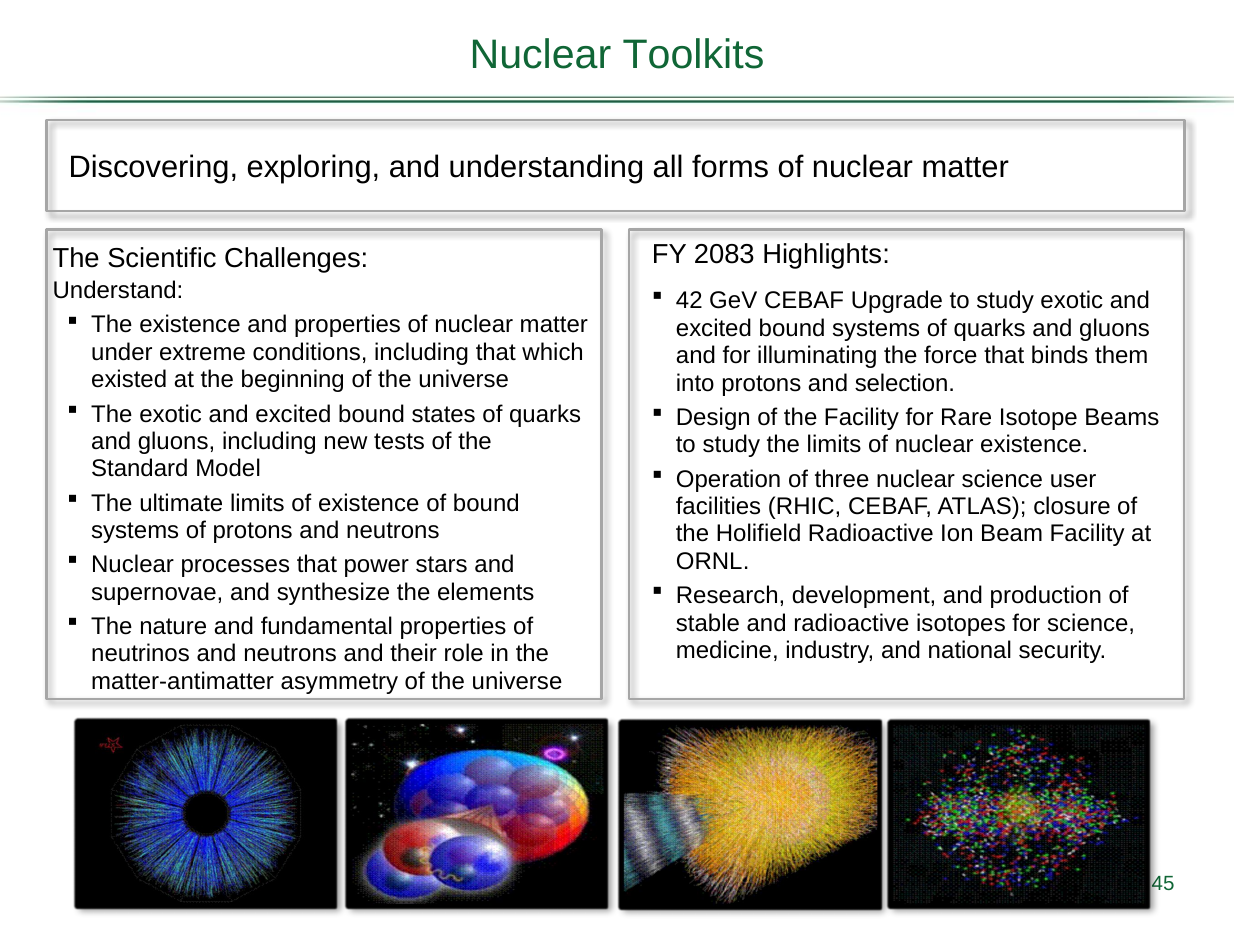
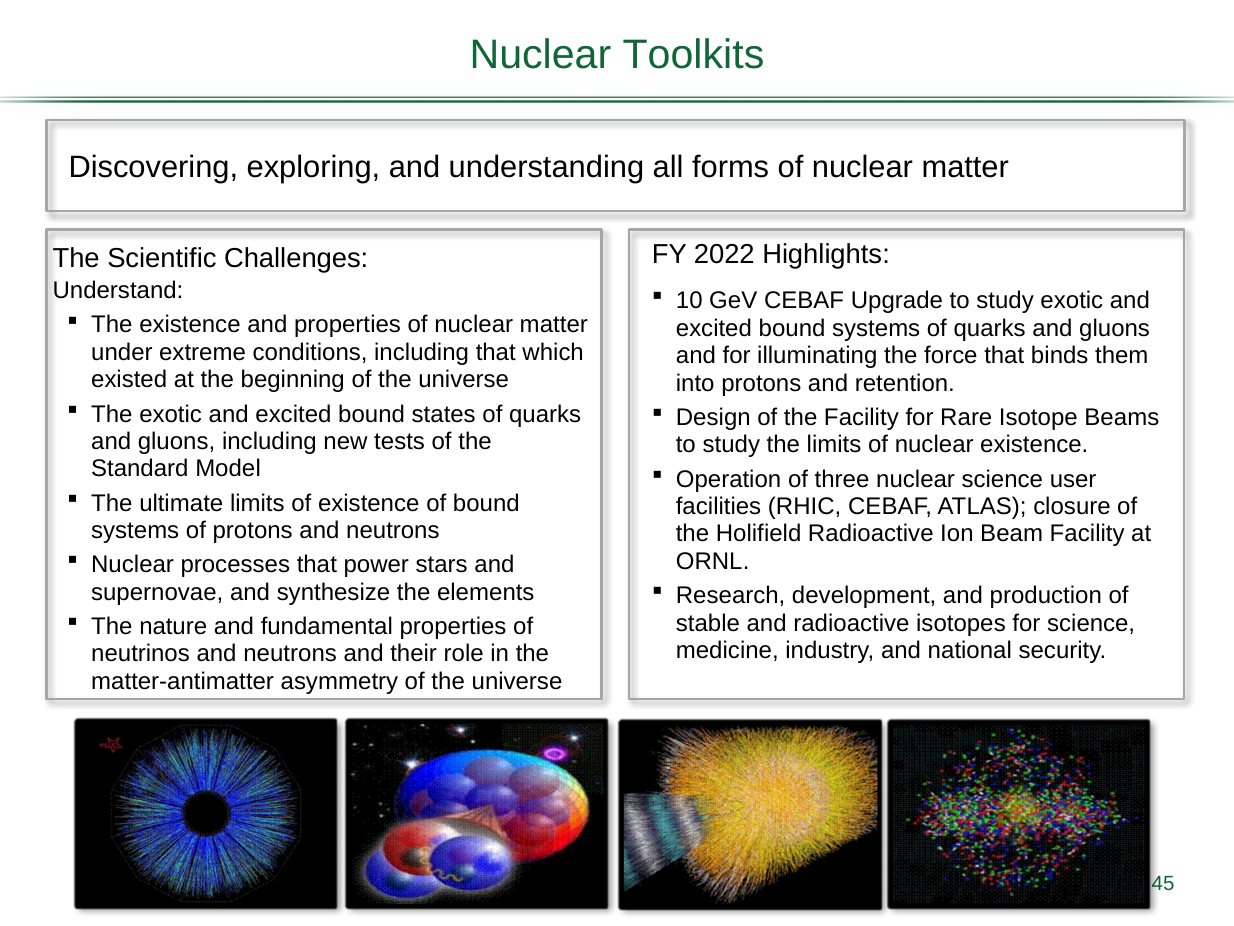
2083: 2083 -> 2022
42: 42 -> 10
selection: selection -> retention
